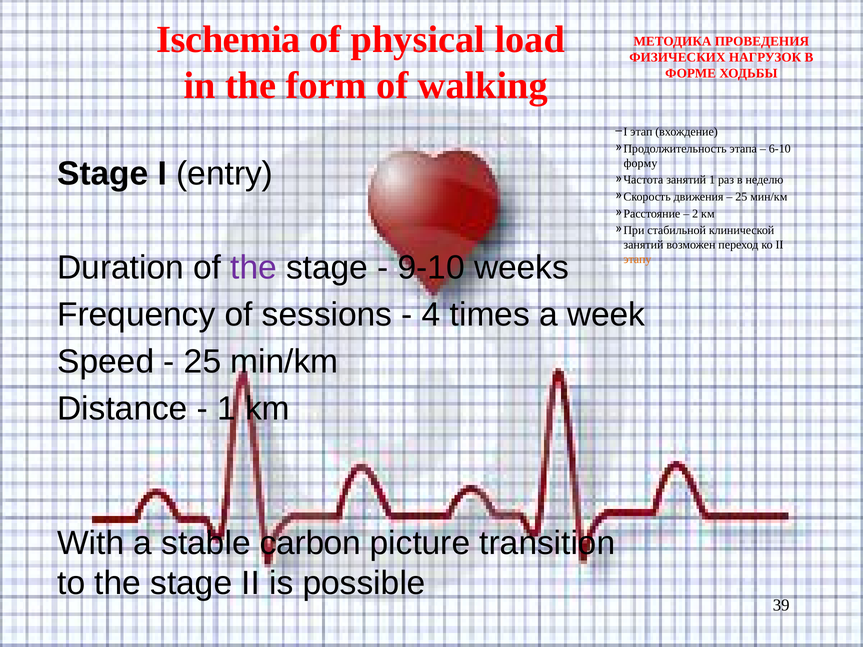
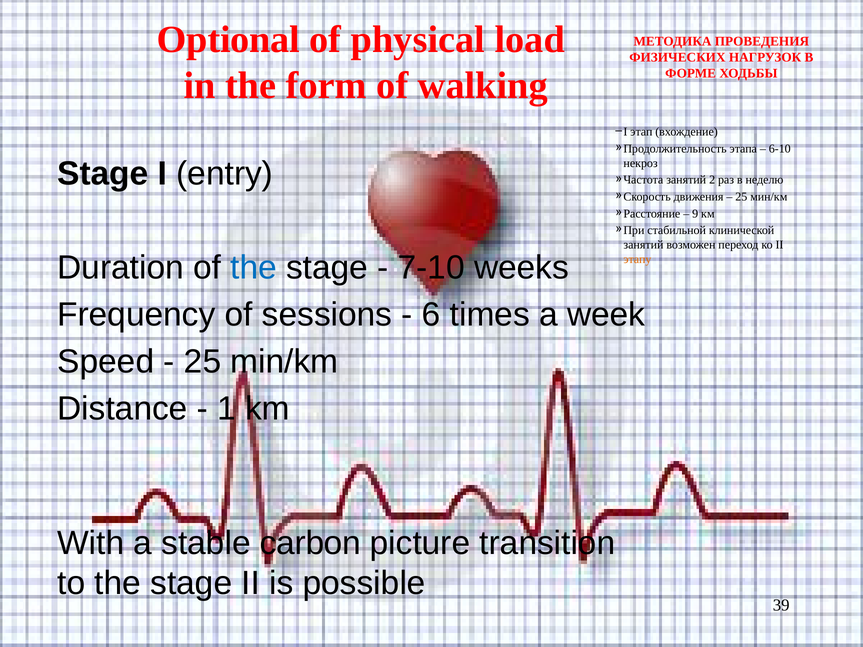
Ischemia: Ischemia -> Optional
форму: форму -> некроз
занятий 1: 1 -> 2
2: 2 -> 9
the at (254, 268) colour: purple -> blue
9-10: 9-10 -> 7-10
4: 4 -> 6
